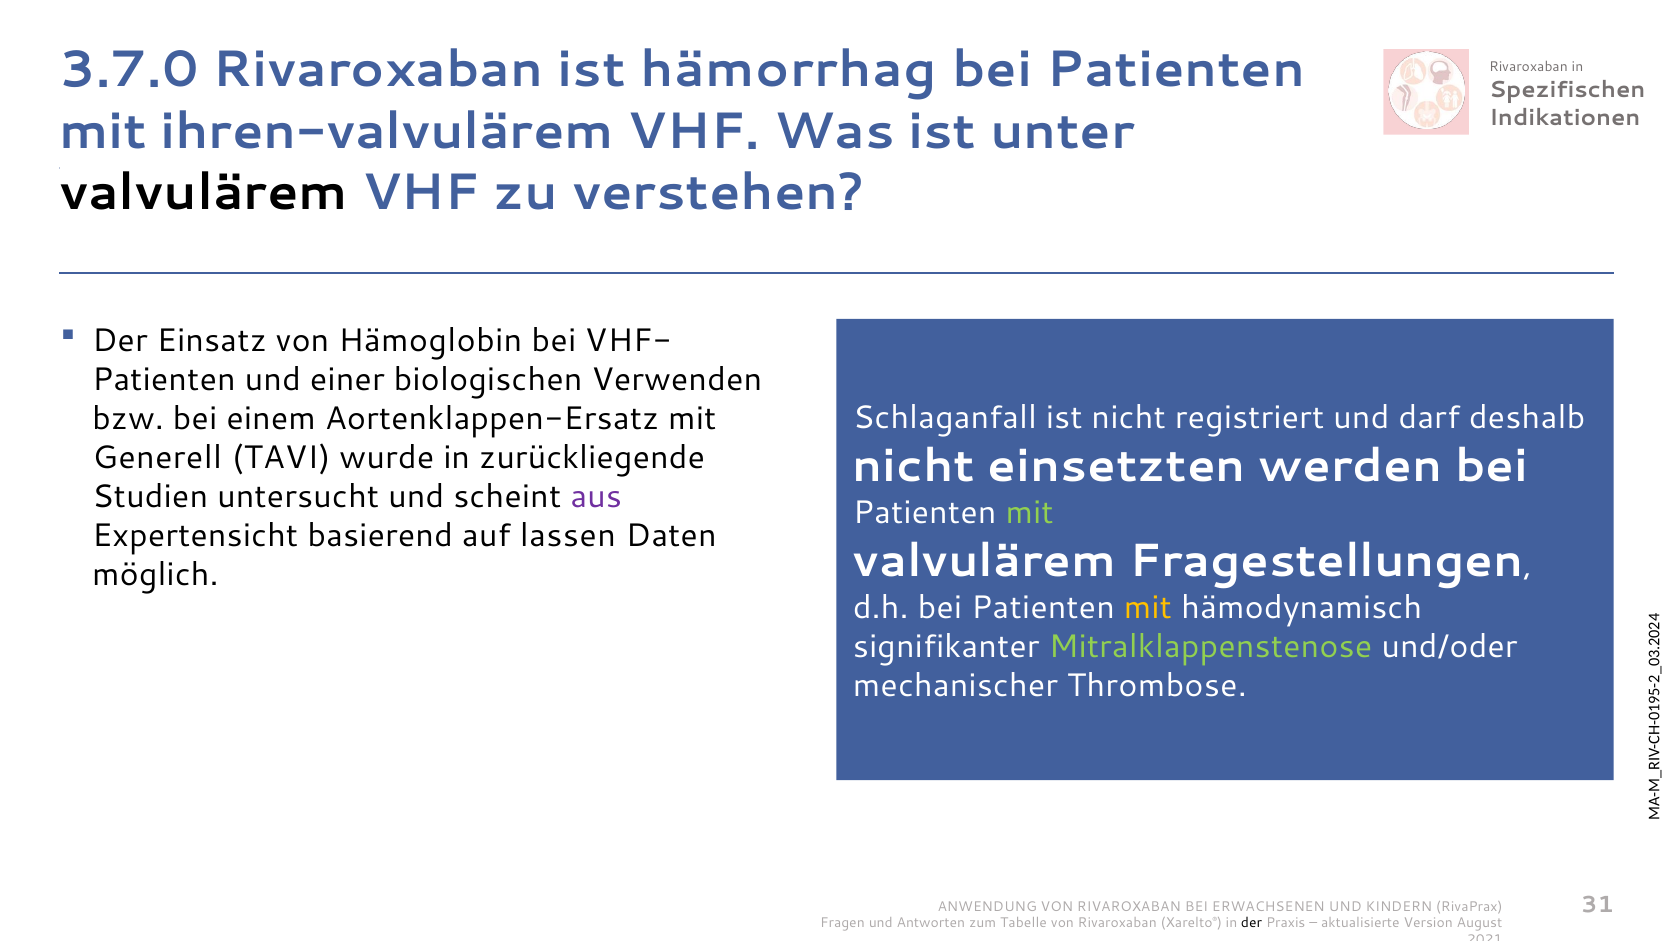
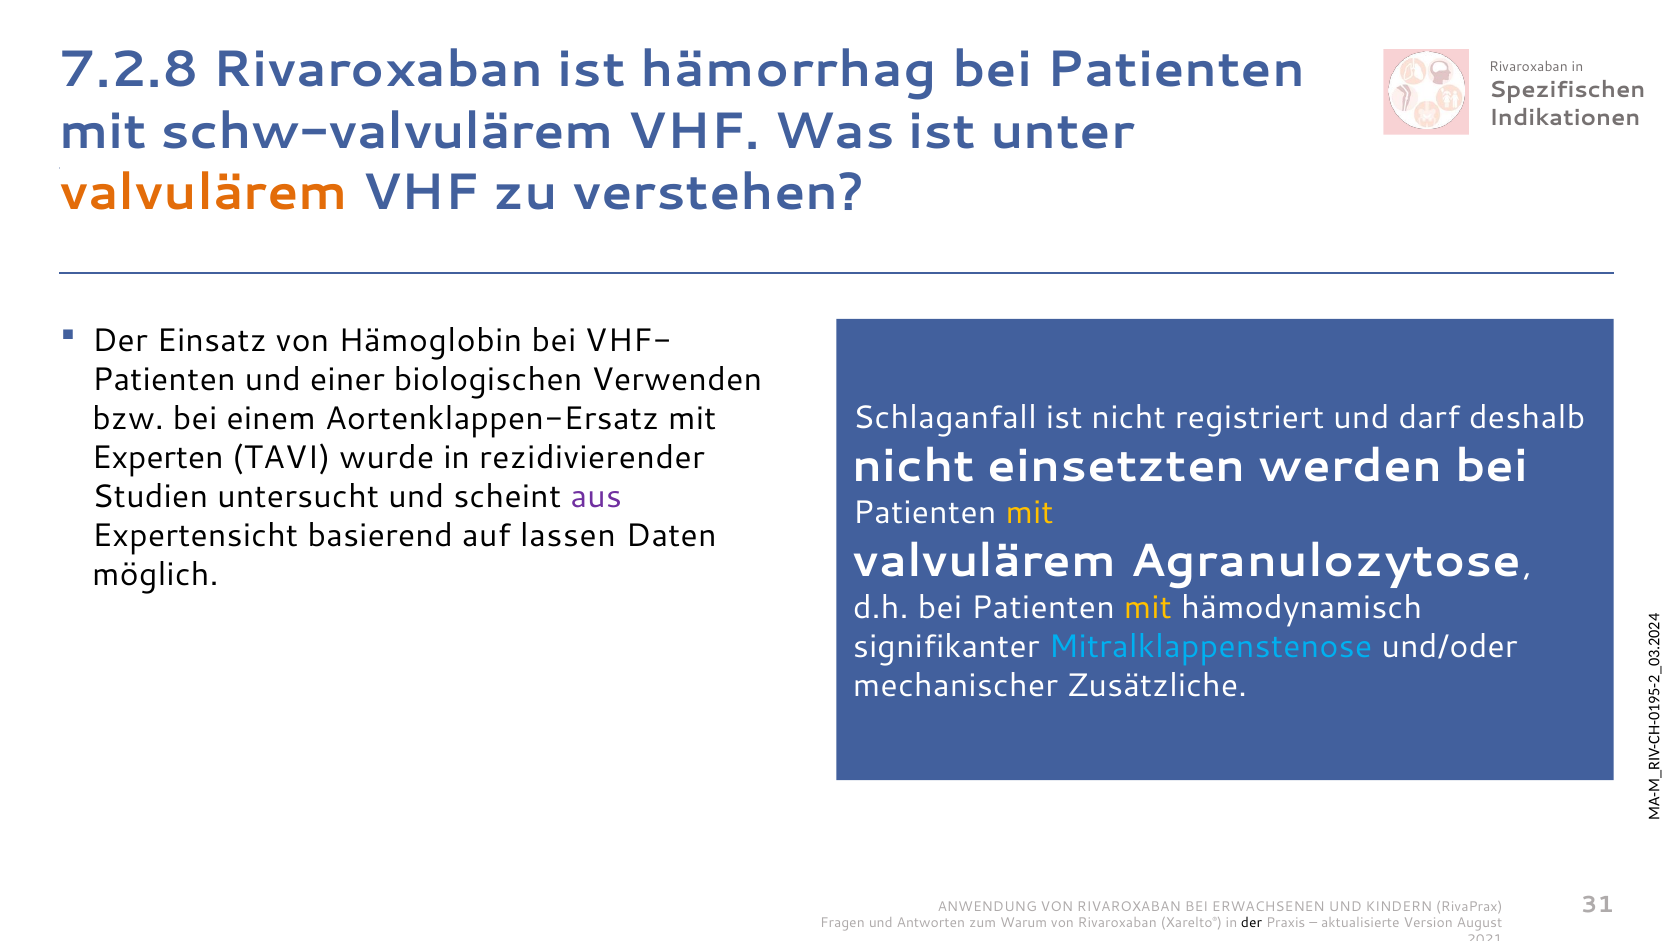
3.7.0: 3.7.0 -> 7.2.8
ihren-valvulärem: ihren-valvulärem -> schw-valvulärem
valvulärem at (204, 193) colour: black -> orange
Generell: Generell -> Experten
zurückliegende: zurückliegende -> rezidivierender
mit at (1030, 513) colour: light green -> yellow
Fragestellungen: Fragestellungen -> Agranulozytose
Mitralklappenstenose colour: light green -> light blue
Thrombose: Thrombose -> Zusätzliche
Tabelle: Tabelle -> Warum
